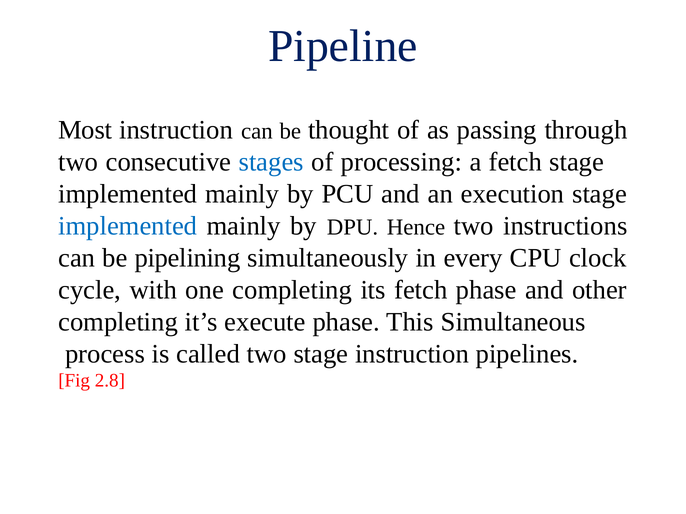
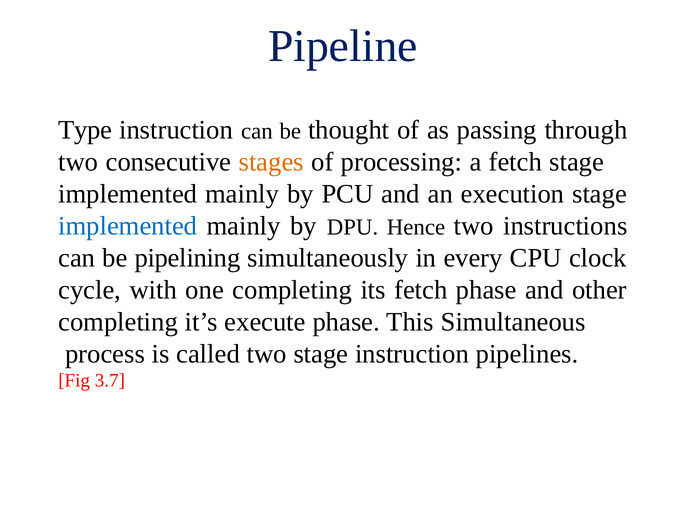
Most: Most -> Type
stages colour: blue -> orange
2.8: 2.8 -> 3.7
